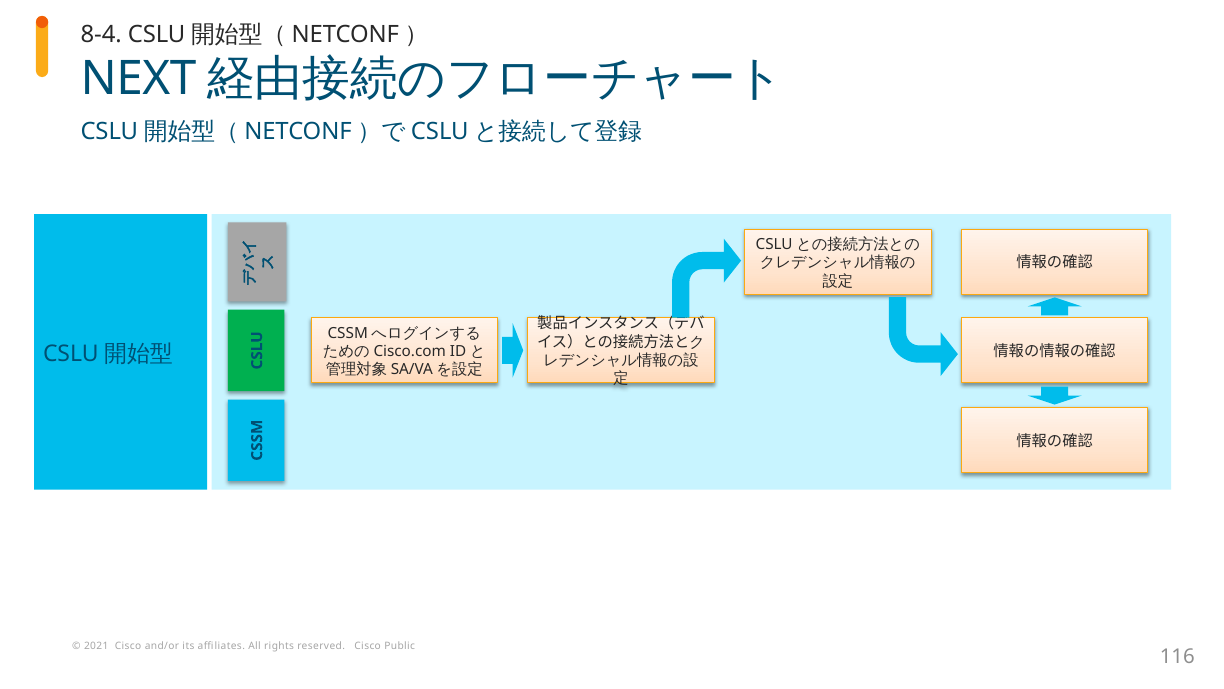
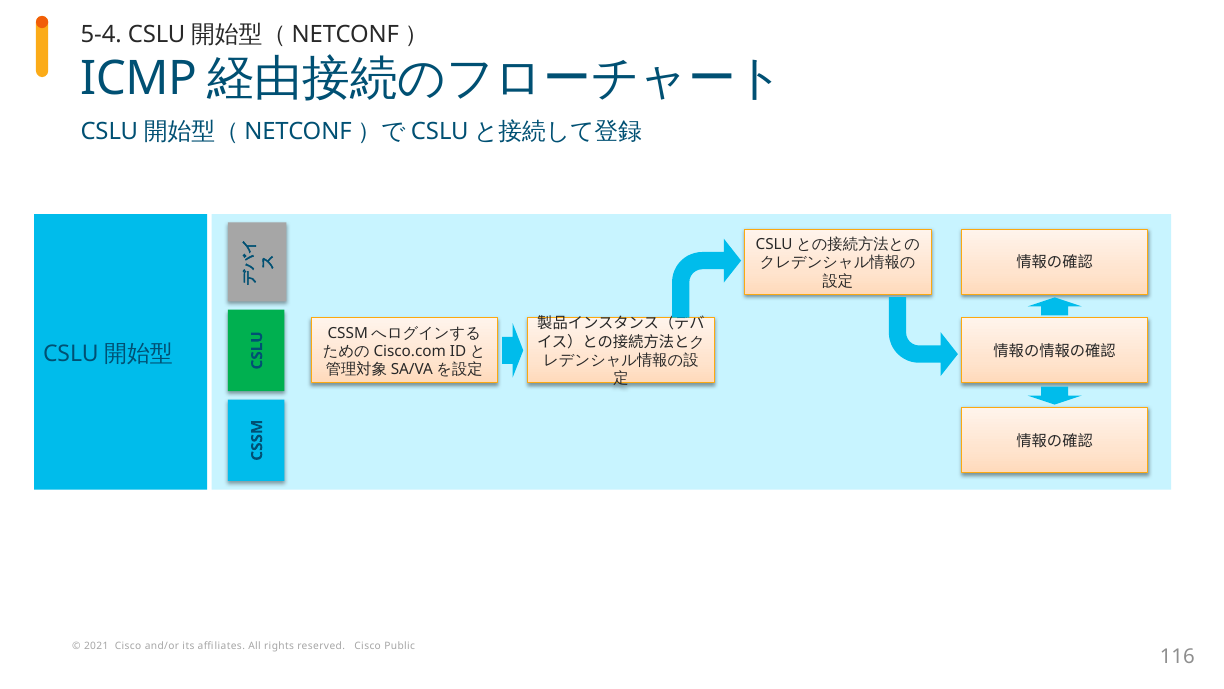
8-4: 8-4 -> 5-4
NEXT: NEXT -> ICMP
